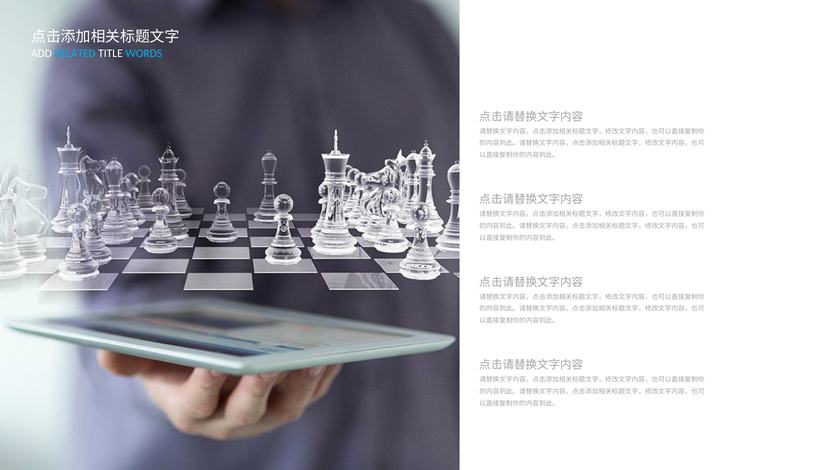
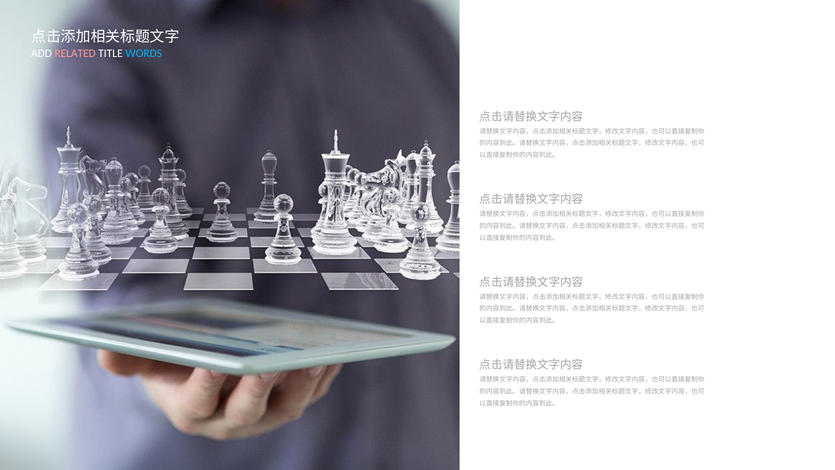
RELATED colour: light blue -> pink
